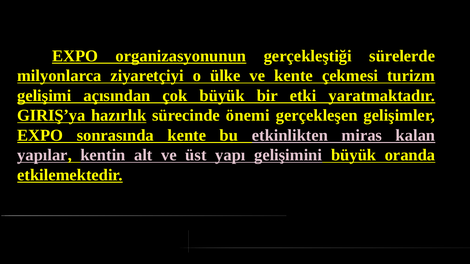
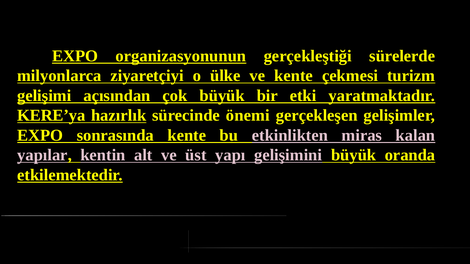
GIRIŞ’ya: GIRIŞ’ya -> KERE’ya
